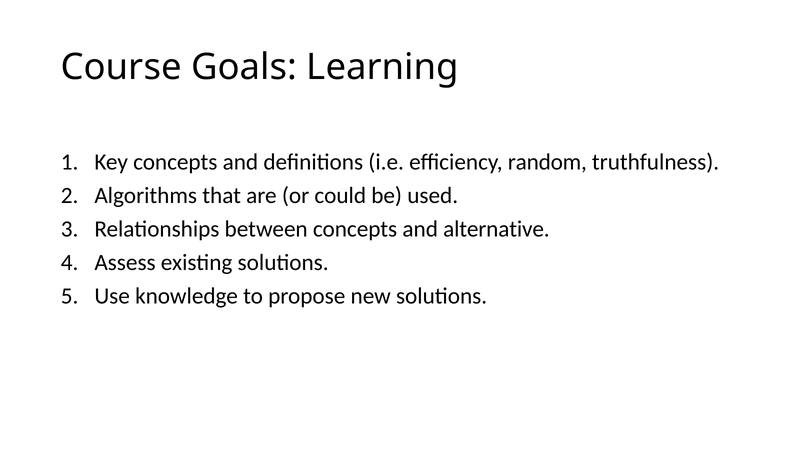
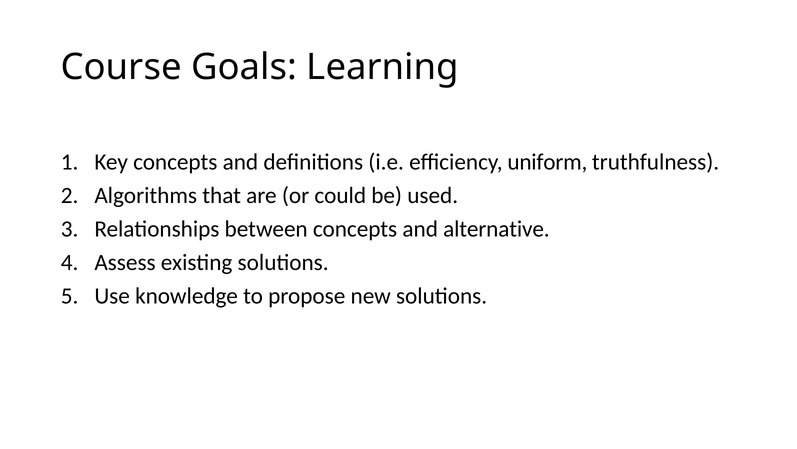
random: random -> uniform
